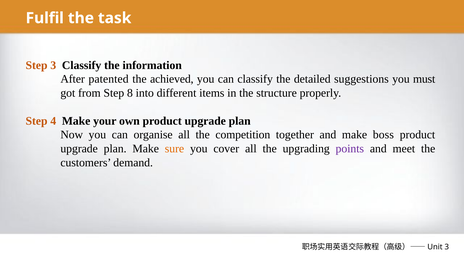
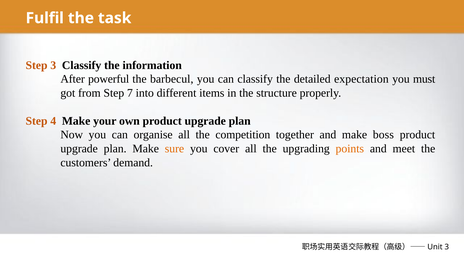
patented: patented -> powerful
achieved: achieved -> barbecul
suggestions: suggestions -> expectation
8: 8 -> 7
points colour: purple -> orange
